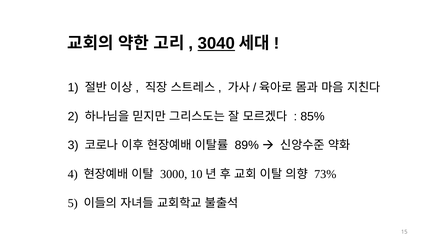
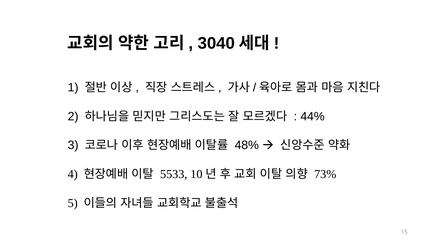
3040 underline: present -> none
85%: 85% -> 44%
89%: 89% -> 48%
3000: 3000 -> 5533
